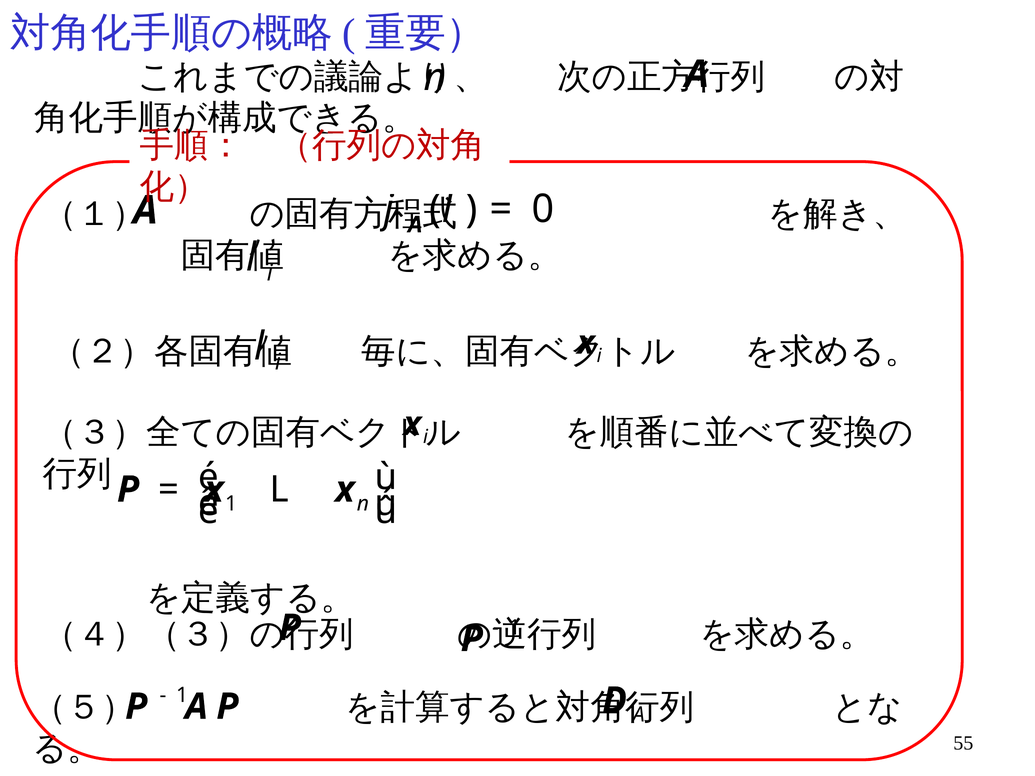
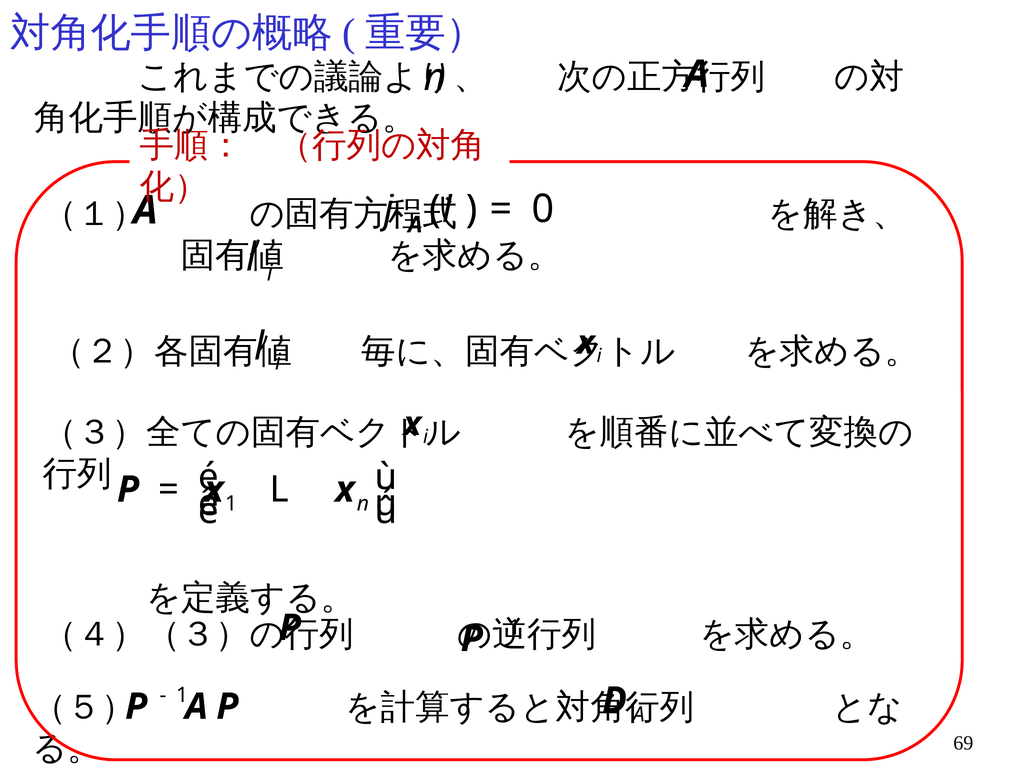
55: 55 -> 69
